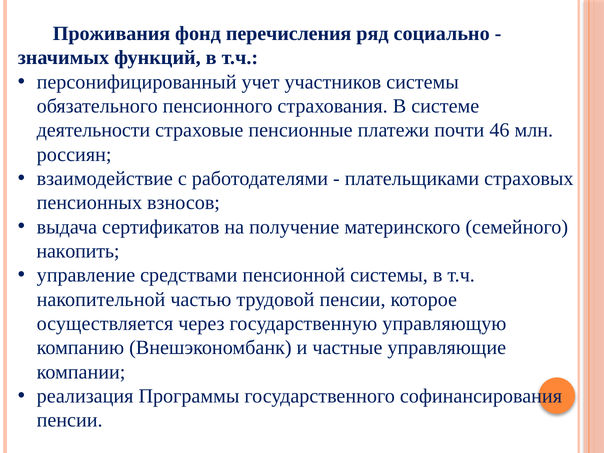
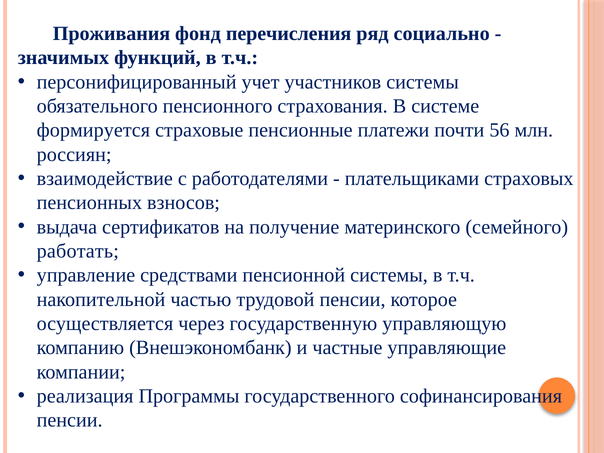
деятельности: деятельности -> формируется
46: 46 -> 56
накопить: накопить -> работать
